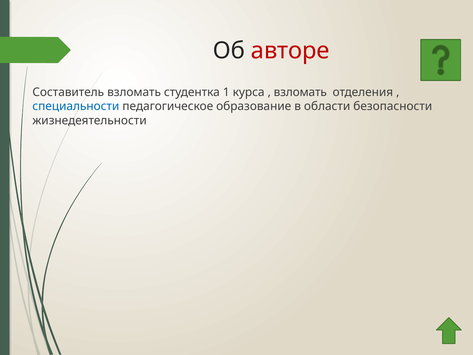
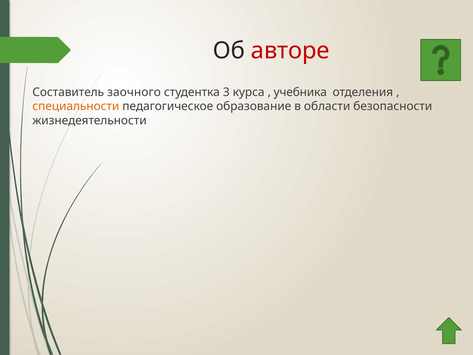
Составитель взломать: взломать -> заочного
1: 1 -> 3
взломать at (300, 92): взломать -> учебника
специальности colour: blue -> orange
